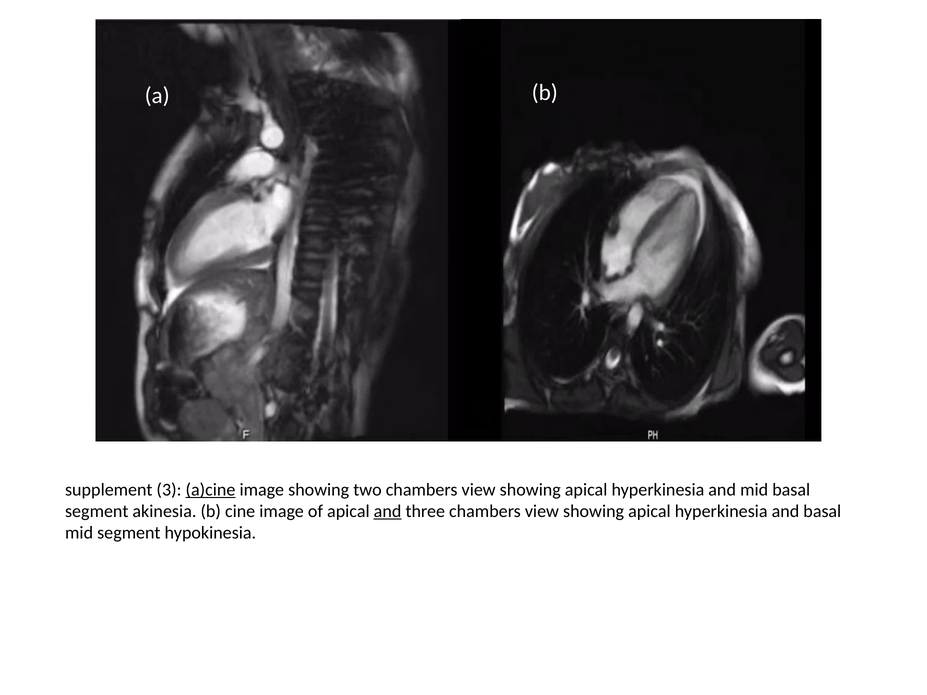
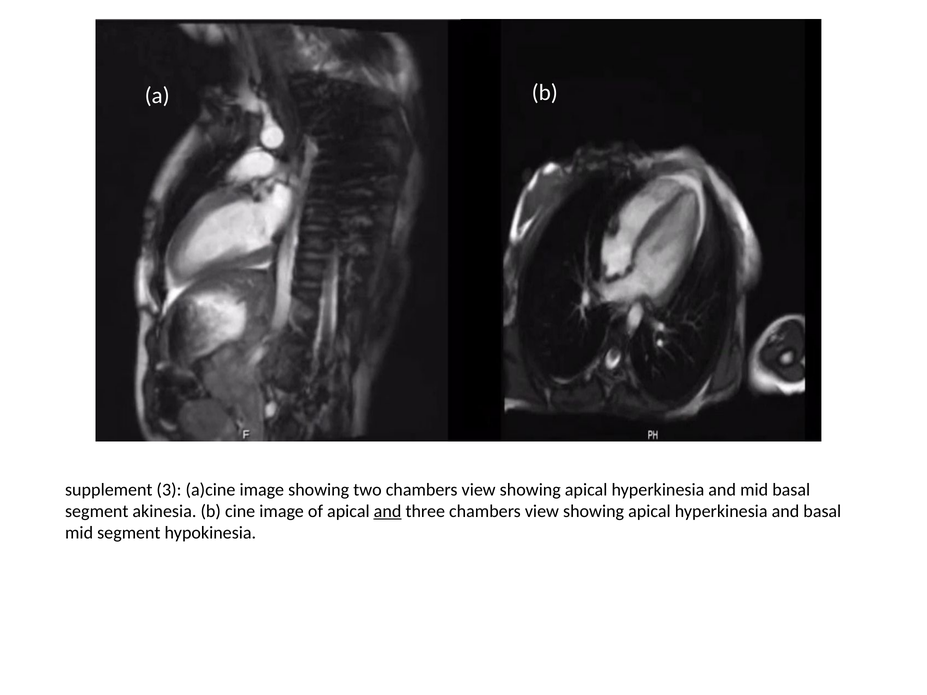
a)cine underline: present -> none
